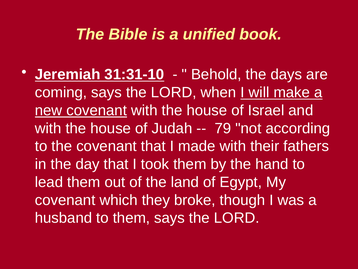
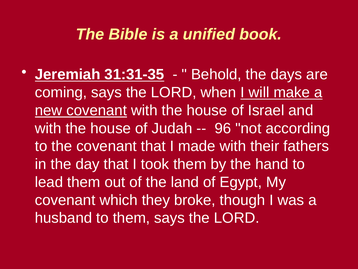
31:31-10: 31:31-10 -> 31:31-35
79: 79 -> 96
